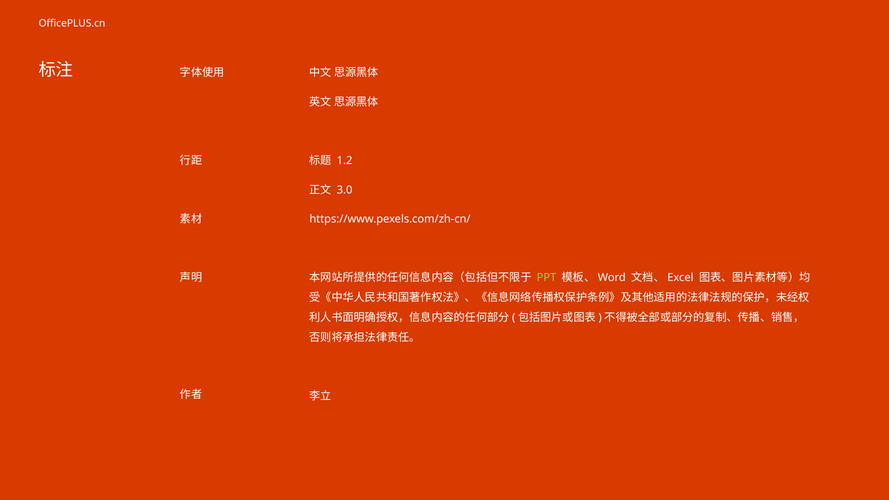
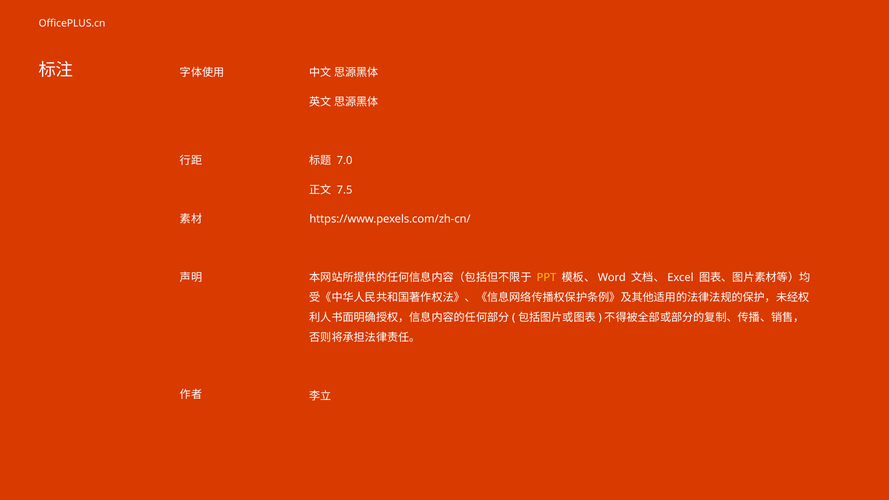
1.2: 1.2 -> 7.0
3.0: 3.0 -> 7.5
PPT colour: light green -> yellow
